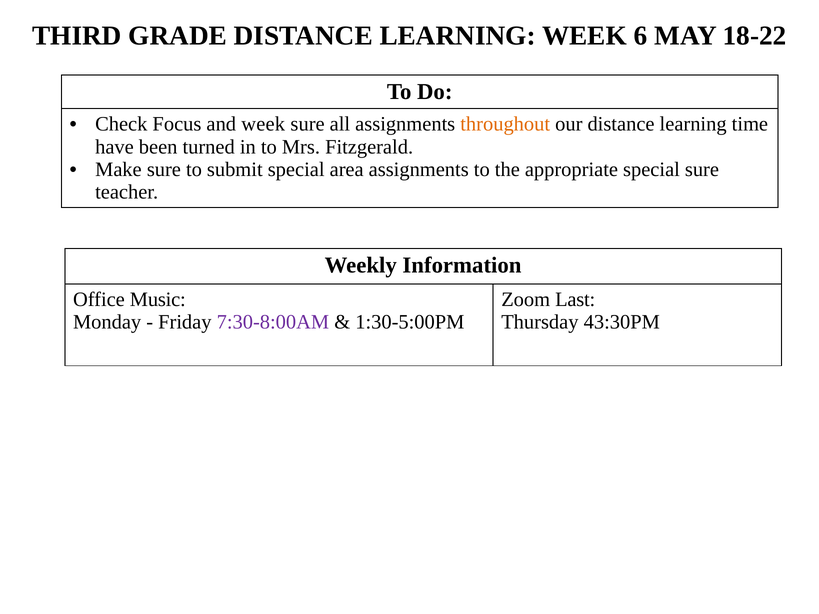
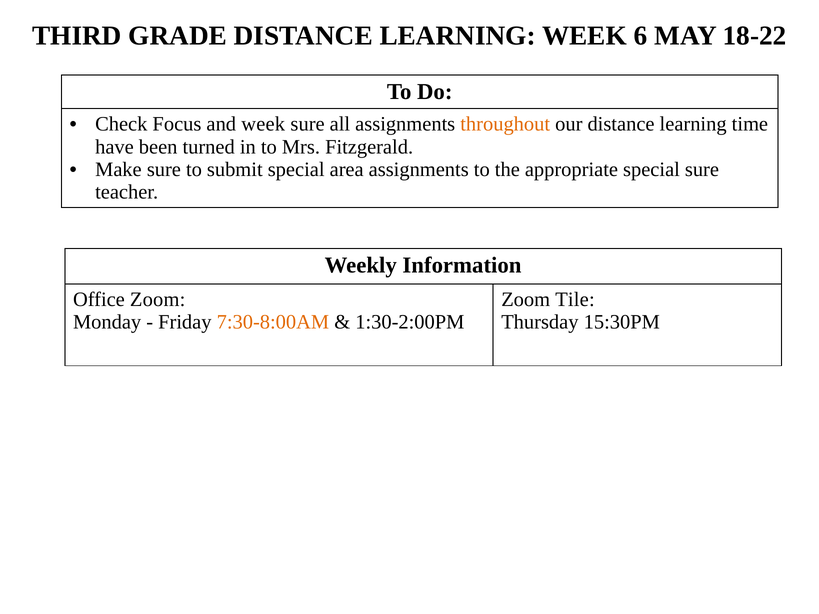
Office Music: Music -> Zoom
Last: Last -> Tile
7:30-8:00AM colour: purple -> orange
1:30-5:00PM: 1:30-5:00PM -> 1:30-2:00PM
43:30PM: 43:30PM -> 15:30PM
